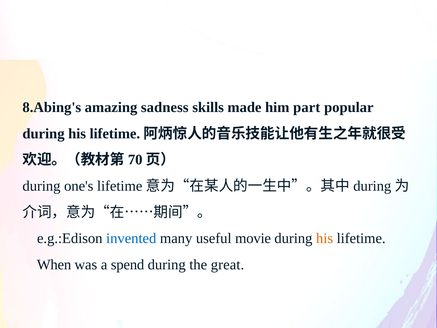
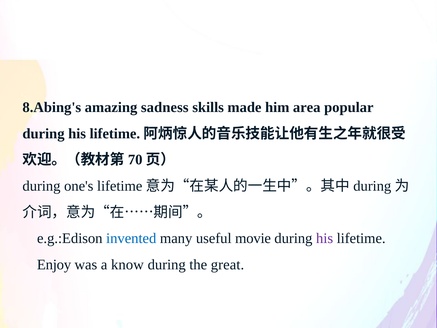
part: part -> area
his at (325, 238) colour: orange -> purple
When: When -> Enjoy
spend: spend -> know
